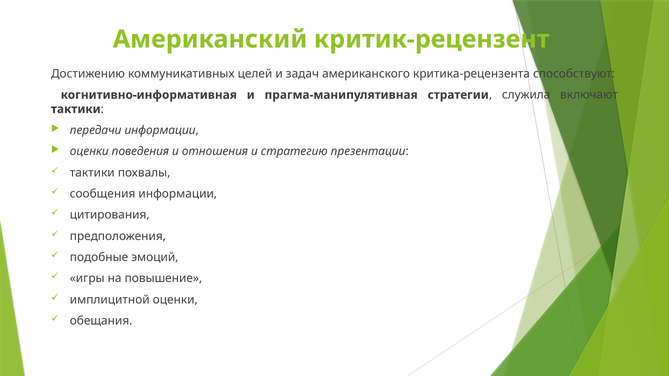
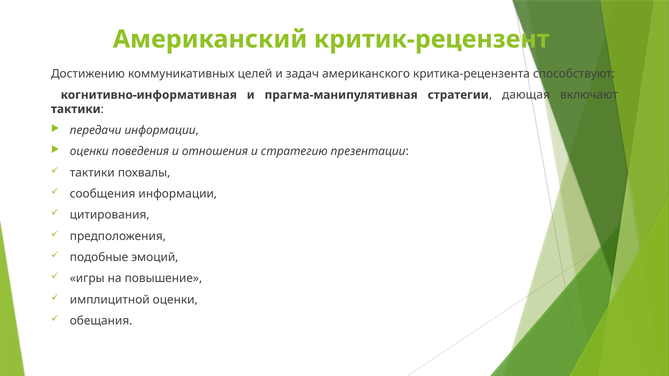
служила: служила -> дающая
